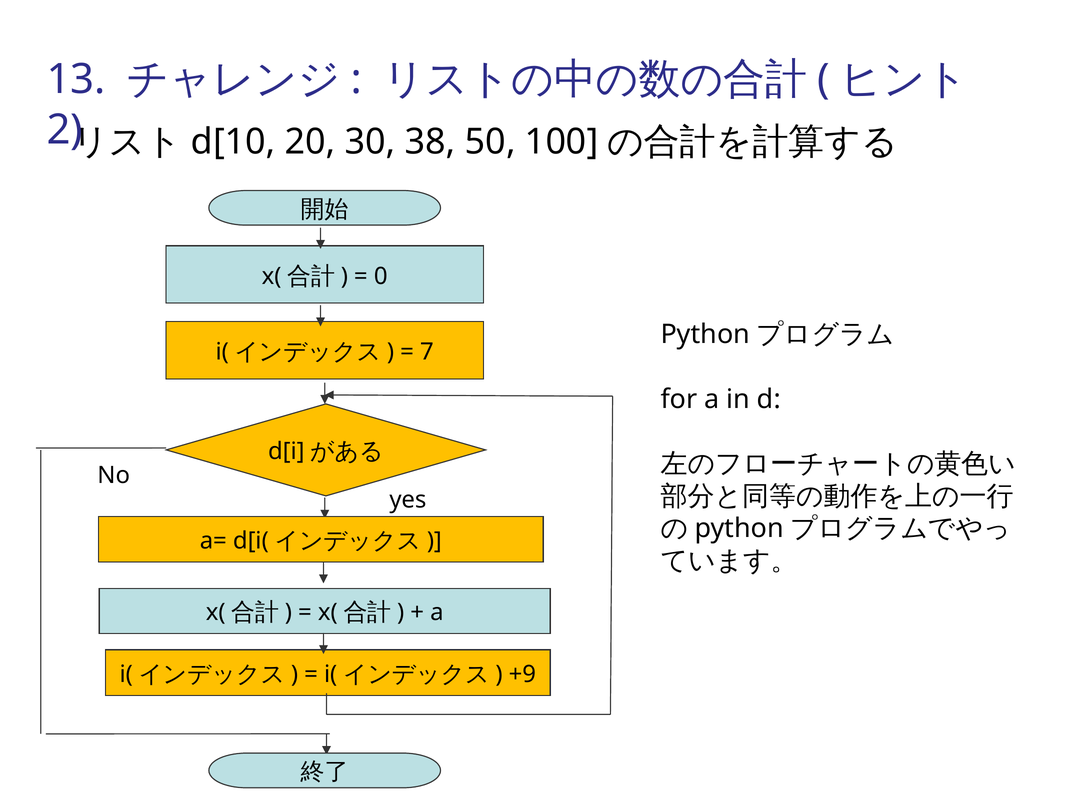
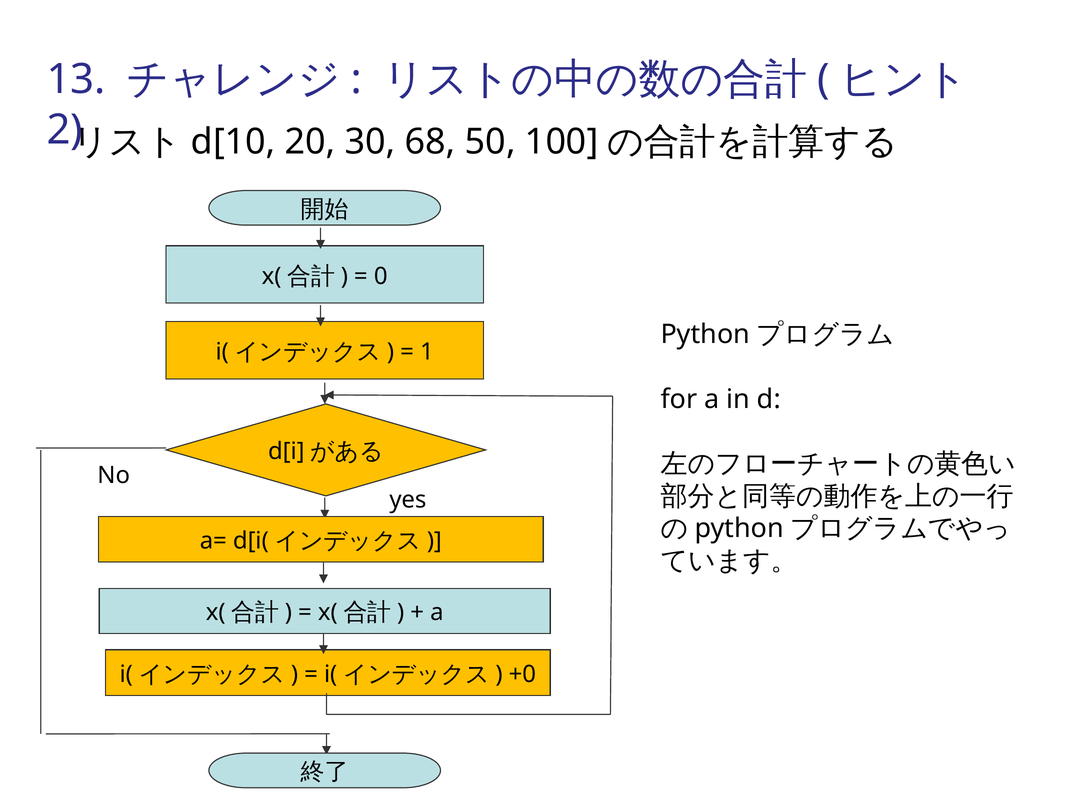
38: 38 -> 68
7: 7 -> 1
+9: +9 -> +0
